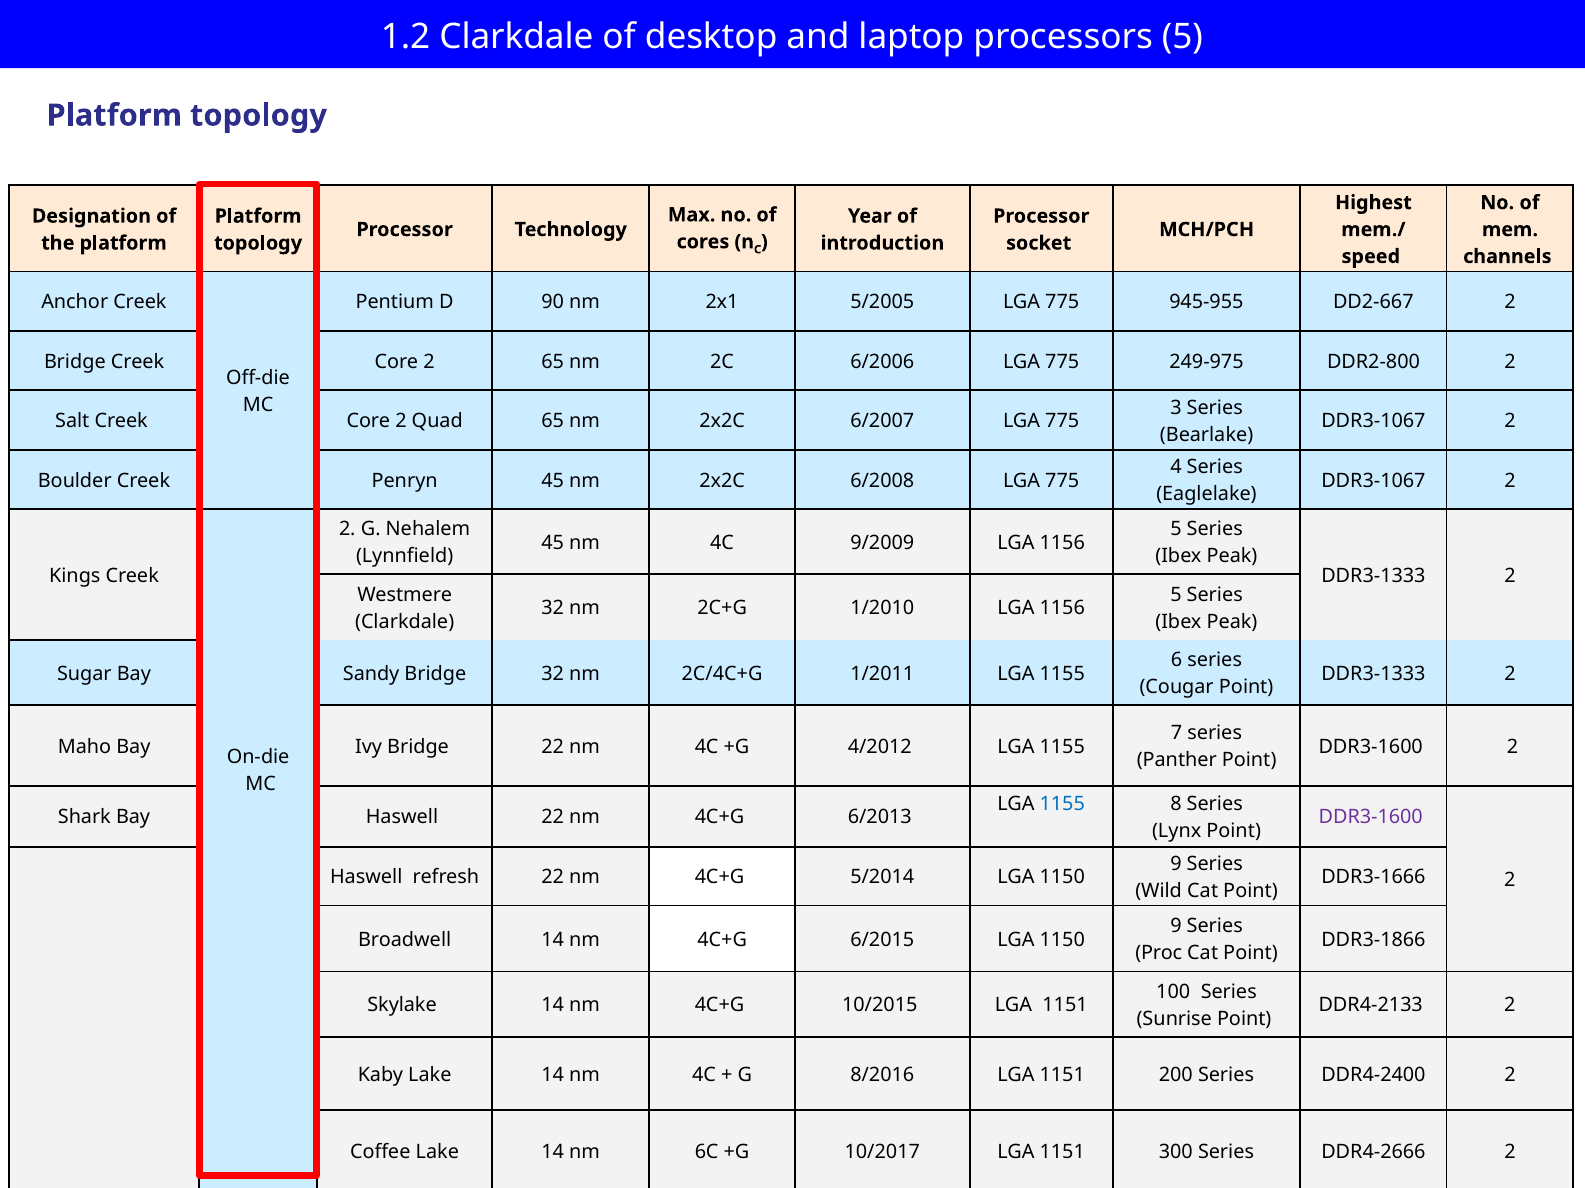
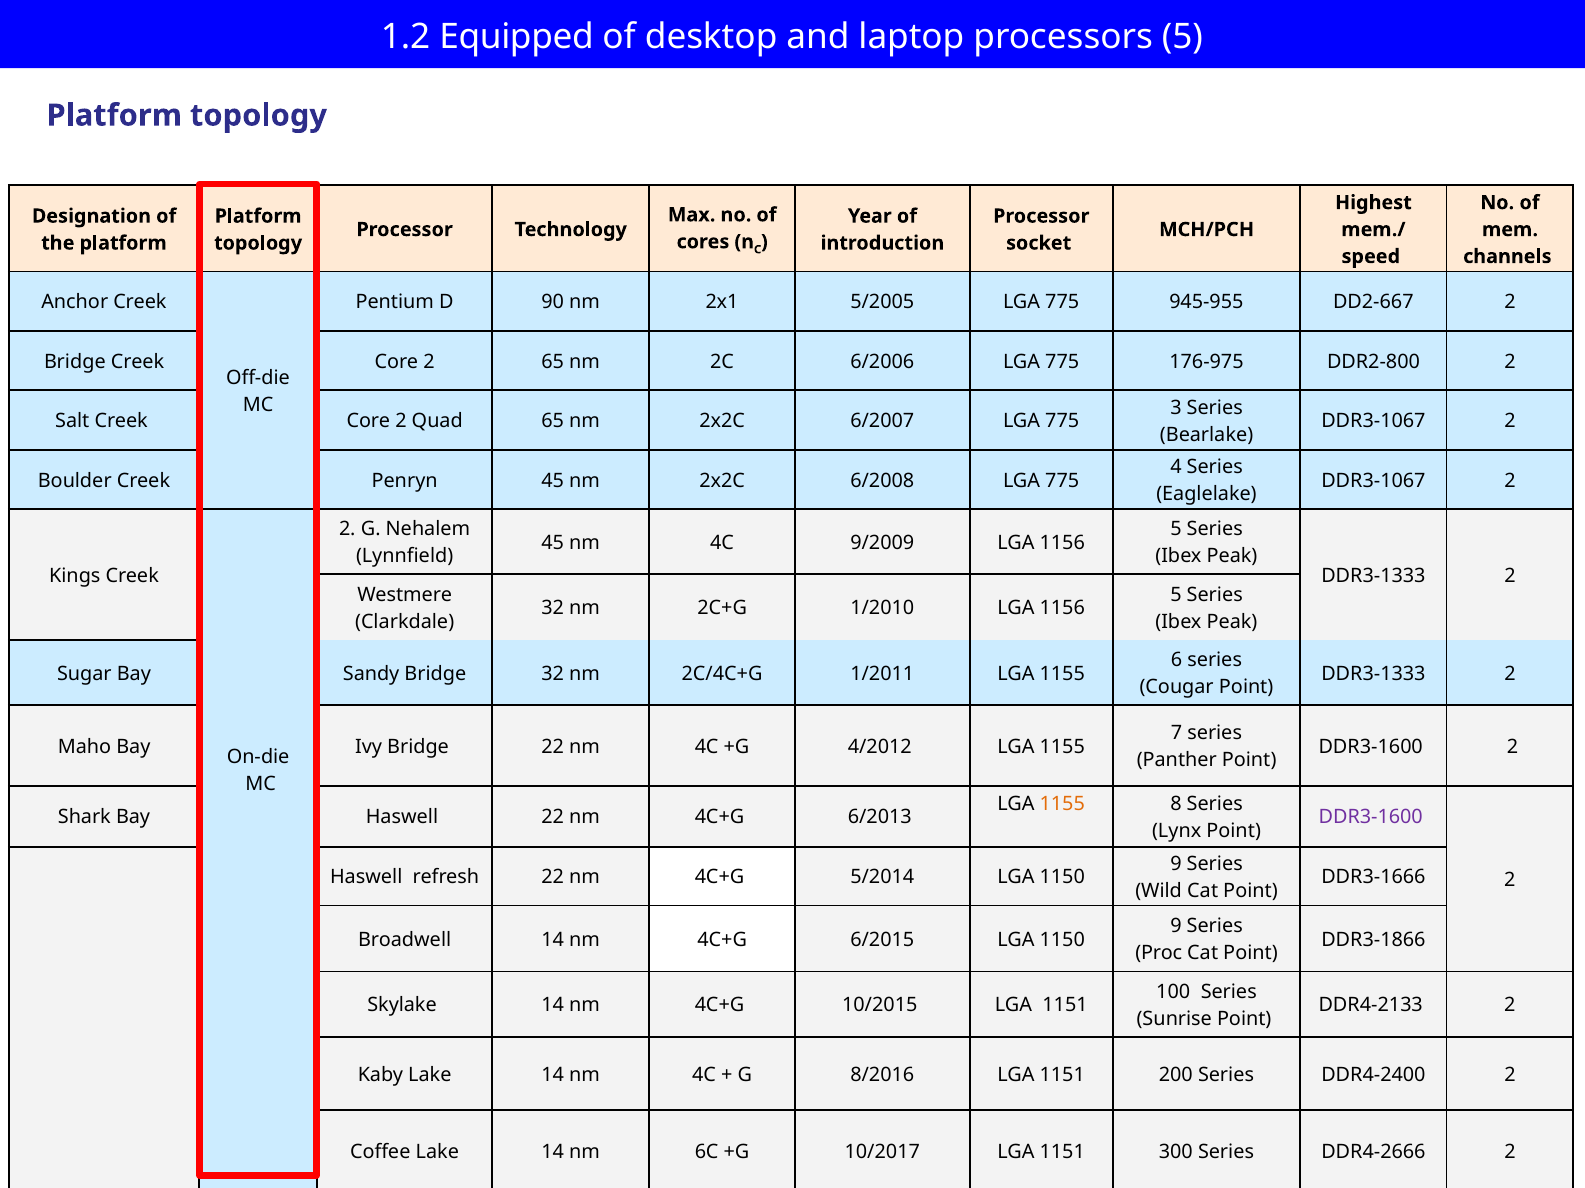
1.2 Clarkdale: Clarkdale -> Equipped
249-975: 249-975 -> 176-975
1155 at (1062, 804) colour: blue -> orange
